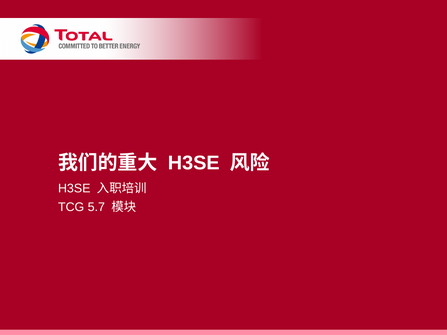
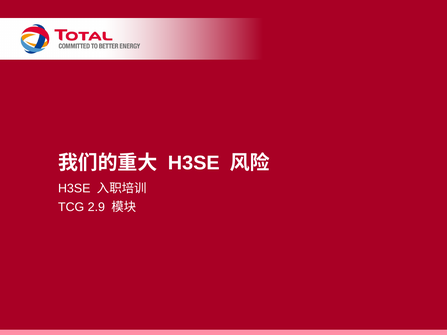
5.7: 5.7 -> 2.9
